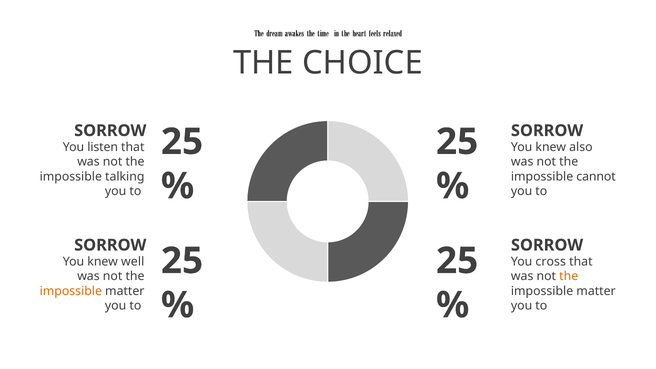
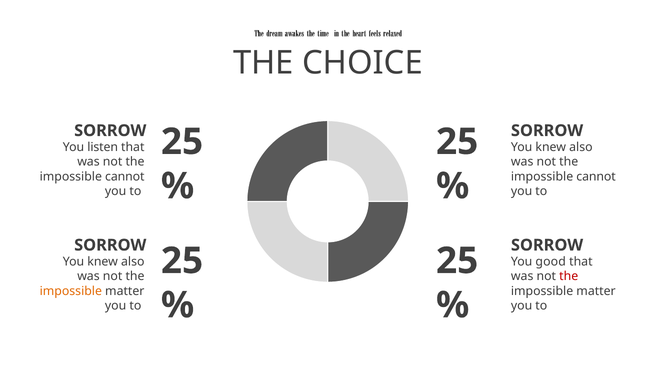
talking at (125, 177): talking -> cannot
well at (133, 262): well -> also
cross: cross -> good
the at (569, 276) colour: orange -> red
